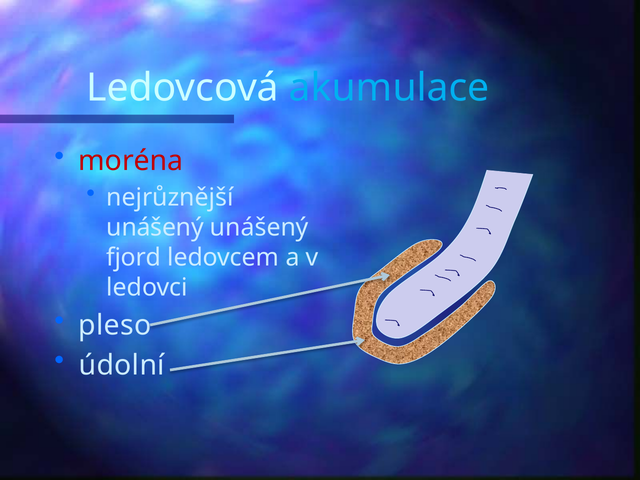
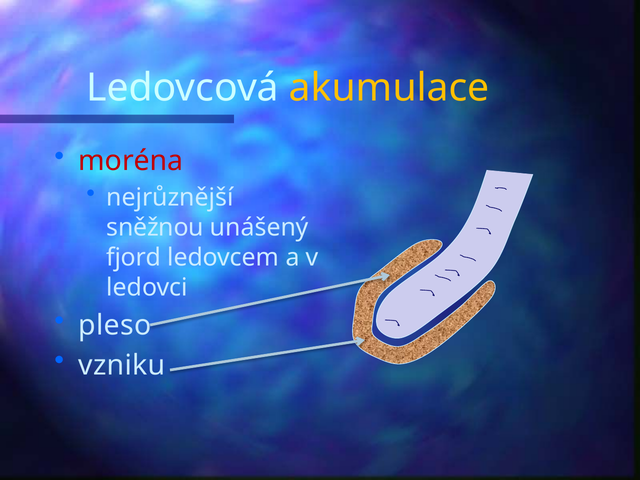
akumulace colour: light blue -> yellow
unášený at (155, 228): unášený -> sněžnou
údolní: údolní -> vzniku
